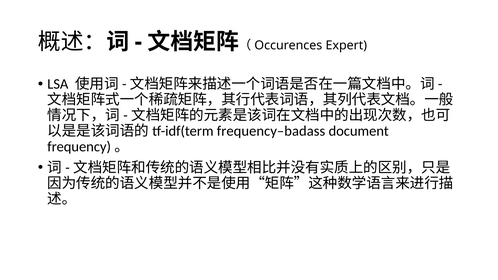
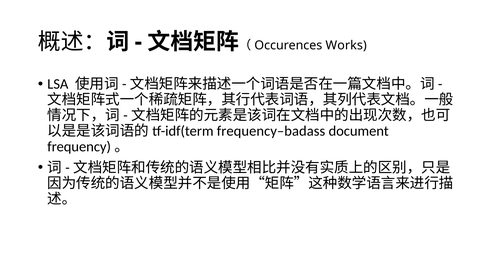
Expert: Expert -> Works
